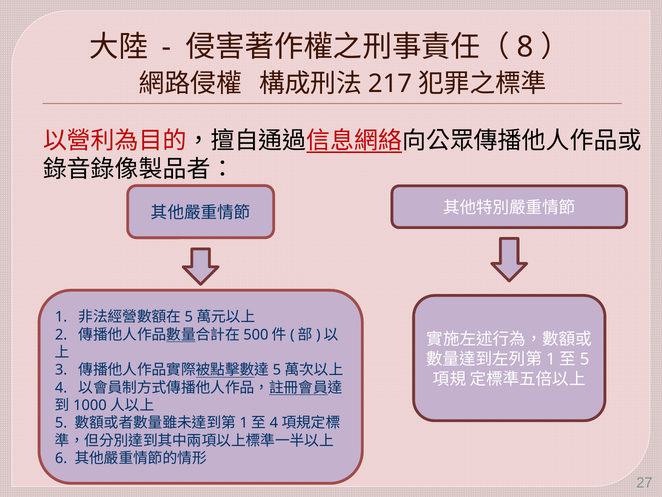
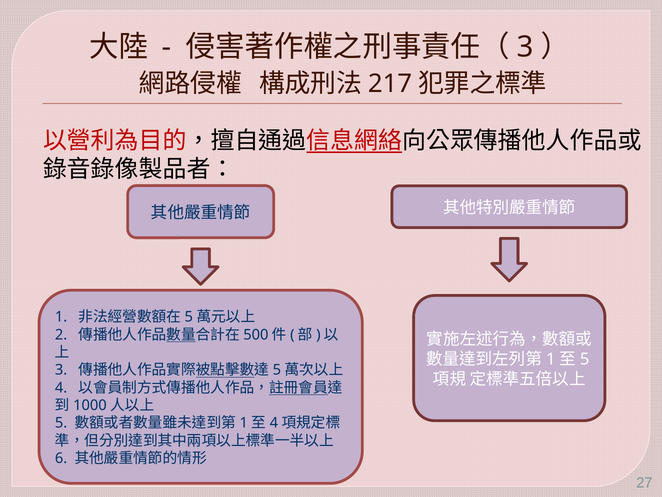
8 at (525, 47): 8 -> 3
